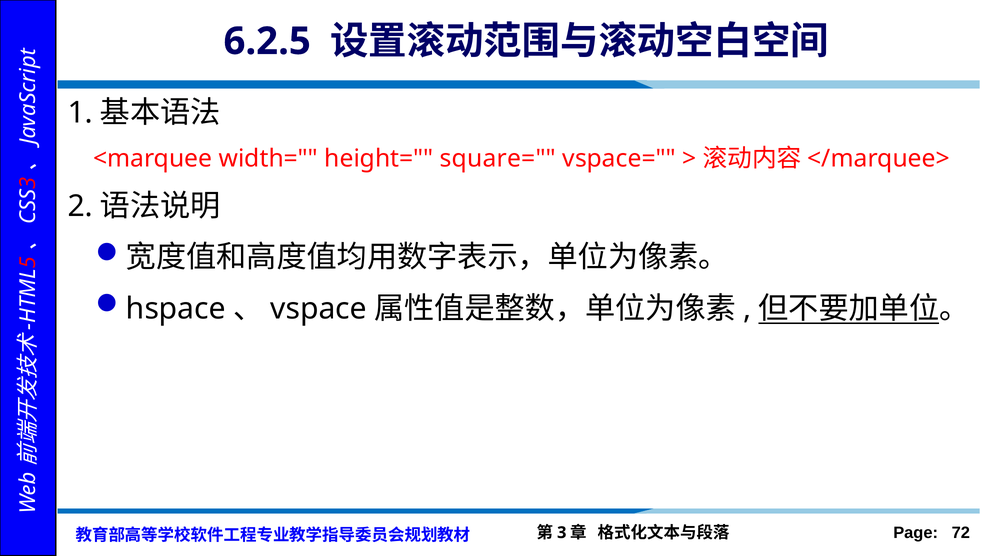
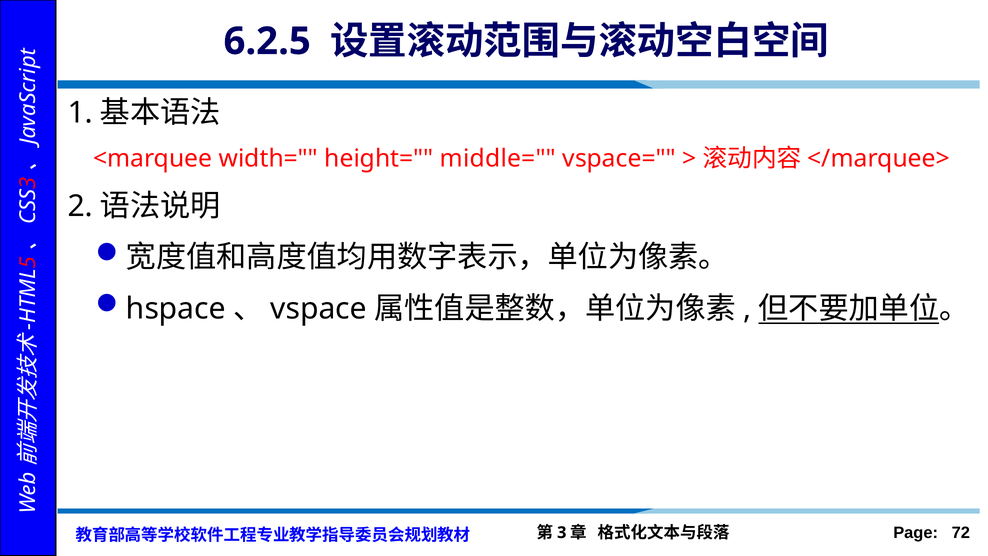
square=: square= -> middle=
